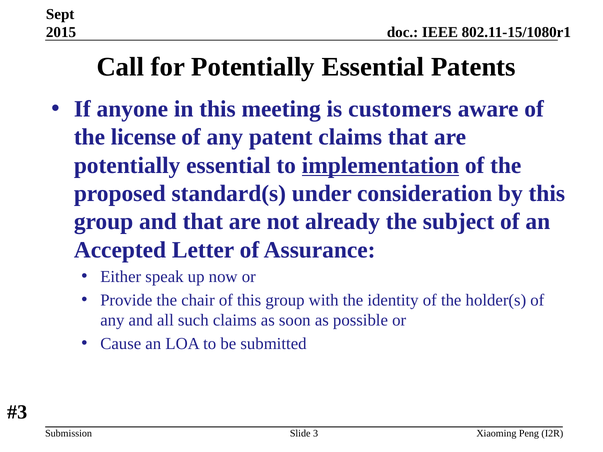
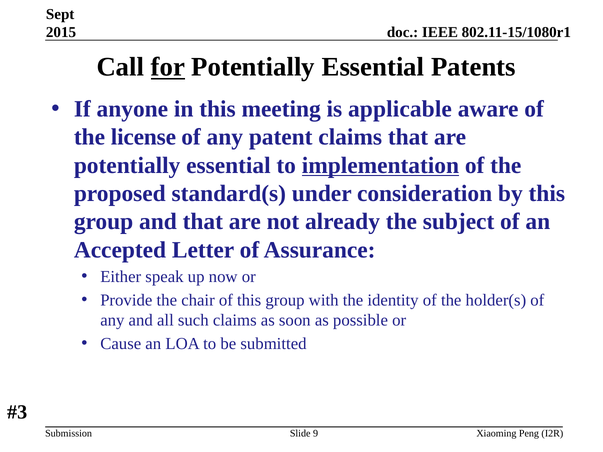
for underline: none -> present
customers: customers -> applicable
3: 3 -> 9
